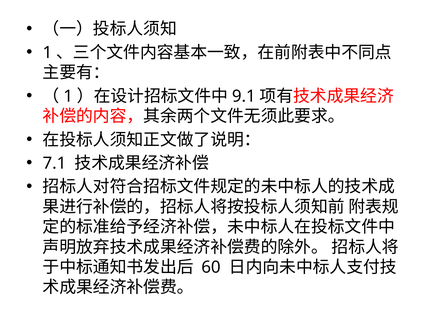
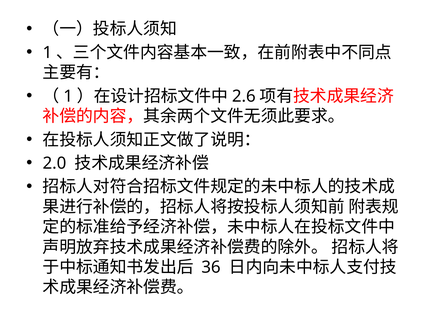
9.1: 9.1 -> 2.6
7.1: 7.1 -> 2.0
60: 60 -> 36
